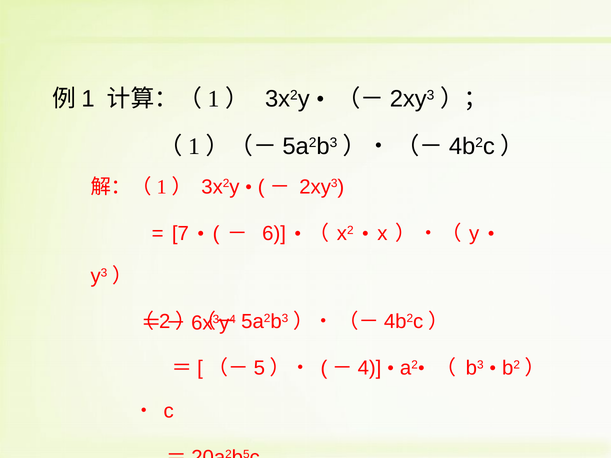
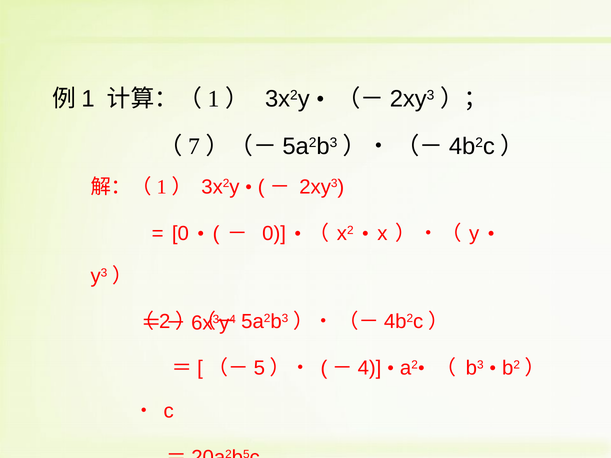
1 at (194, 146): 1 -> 7
7 at (180, 234): 7 -> 0
6 at (274, 234): 6 -> 0
